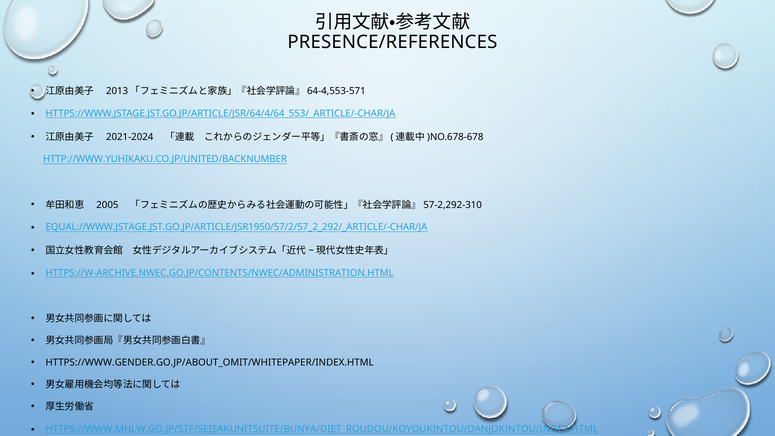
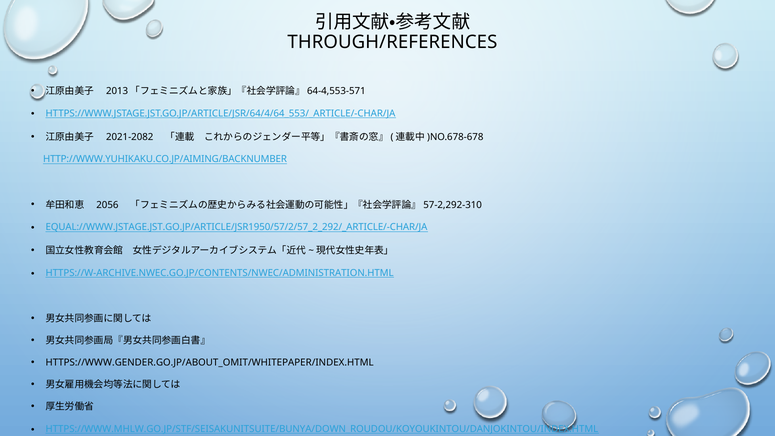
PRESENCE/REFERENCES: PRESENCE/REFERENCES -> THROUGH/REFERENCES
2021-2024: 2021-2024 -> 2021-2082
HTTP://WWW.YUHIKAKU.CO.JP/UNITED/BACKNUMBER: HTTP://WWW.YUHIKAKU.CO.JP/UNITED/BACKNUMBER -> HTTP://WWW.YUHIKAKU.CO.JP/AIMING/BACKNUMBER
2005: 2005 -> 2056
HTTPS://WWW.MHLW.GO.JP/STF/SEISAKUNITSUITE/BUNYA/DIET_ROUDOU/KOYOUKINTOU/DANJOKINTOU/INDEX.HTML: HTTPS://WWW.MHLW.GO.JP/STF/SEISAKUNITSUITE/BUNYA/DIET_ROUDOU/KOYOUKINTOU/DANJOKINTOU/INDEX.HTML -> HTTPS://WWW.MHLW.GO.JP/STF/SEISAKUNITSUITE/BUNYA/DOWN_ROUDOU/KOYOUKINTOU/DANJOKINTOU/INDEX.HTML
